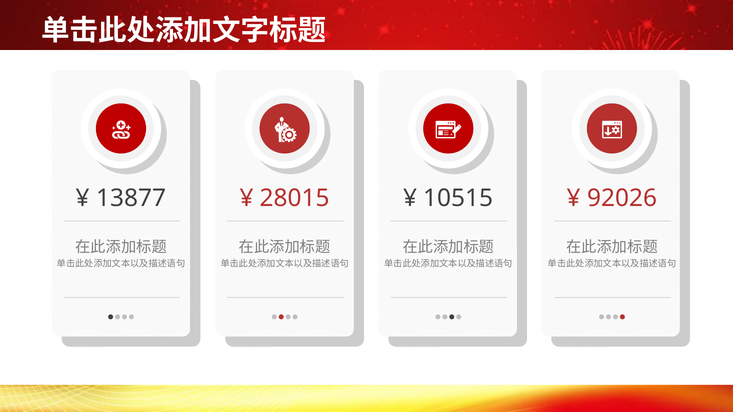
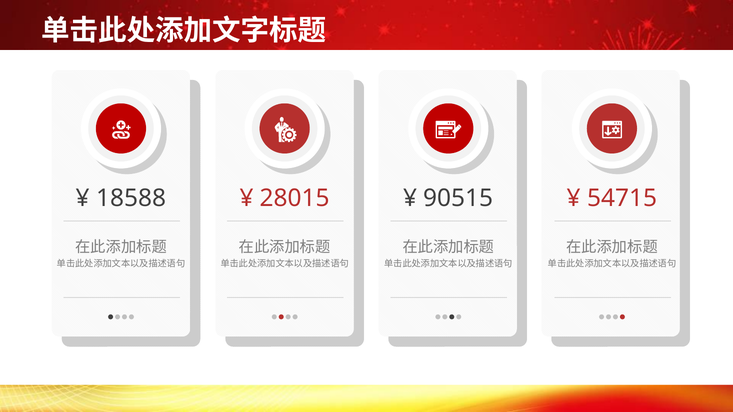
13877: 13877 -> 18588
10515: 10515 -> 90515
92026: 92026 -> 54715
